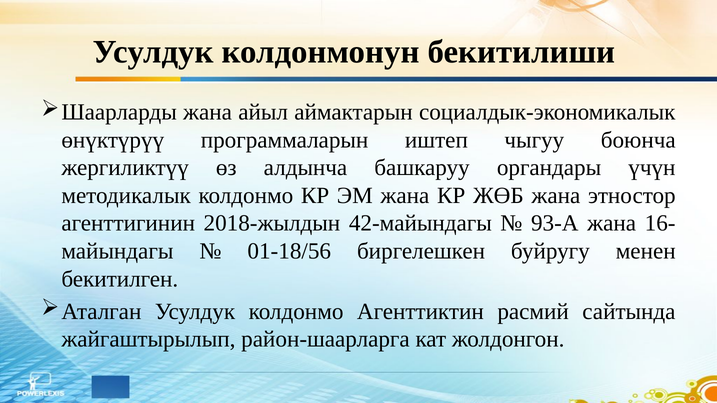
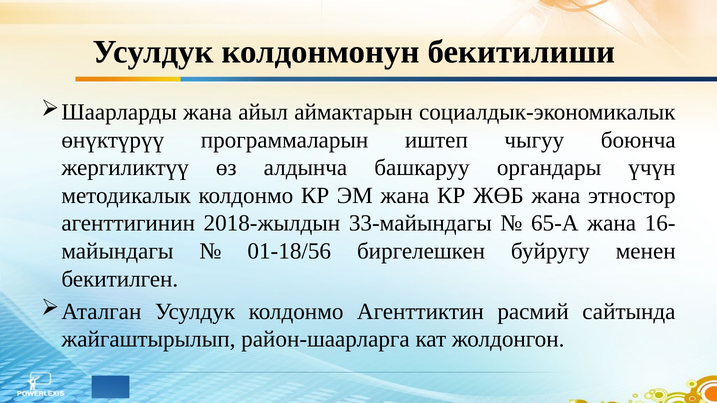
42-майындагы: 42-майындагы -> 33-майындагы
93-А: 93-А -> 65-А
